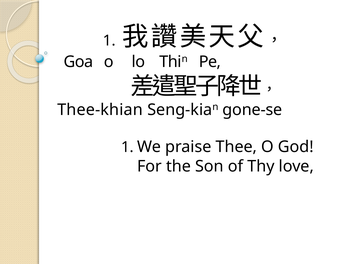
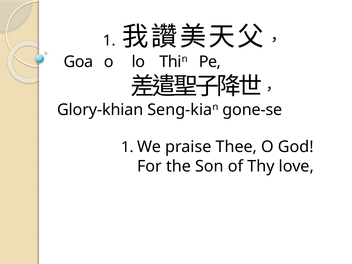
Thee-khian: Thee-khian -> Glory-khian
